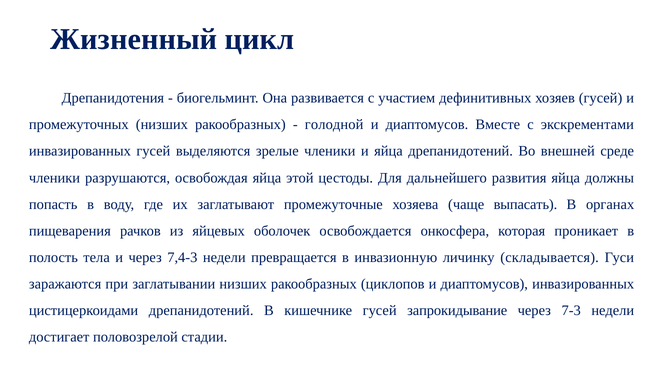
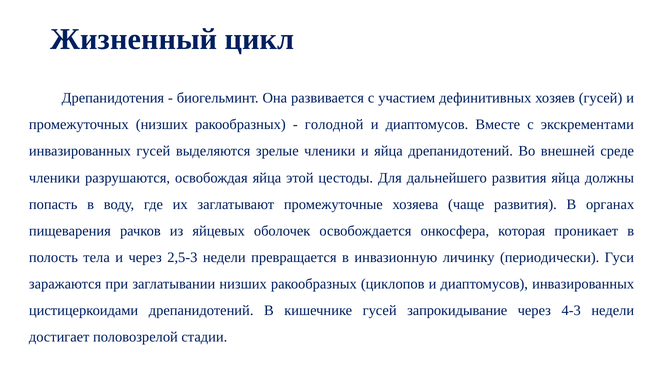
чаще выпасать: выпасать -> развития
7,4-3: 7,4-3 -> 2,5-3
складывается: складывается -> периодически
7-3: 7-3 -> 4-3
